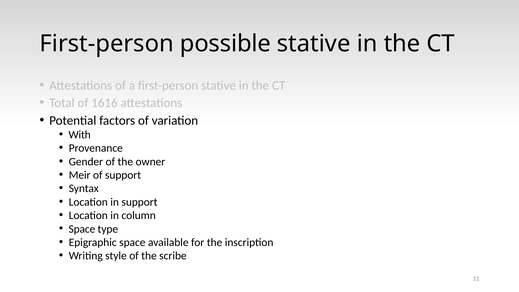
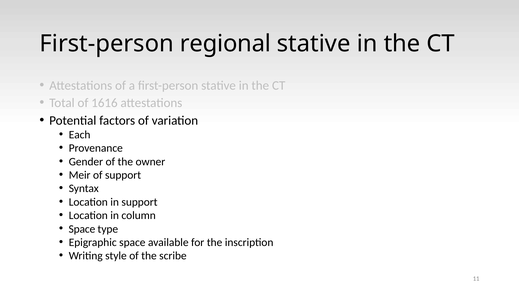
possible: possible -> regional
With: With -> Each
